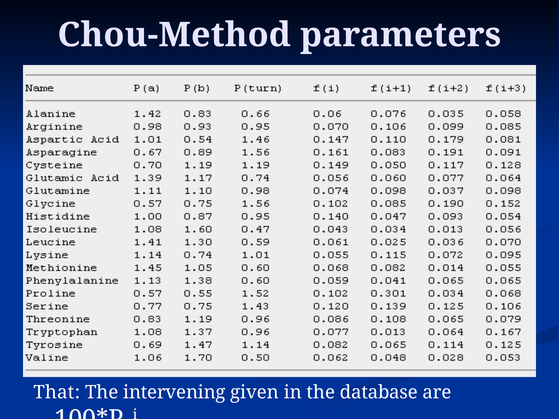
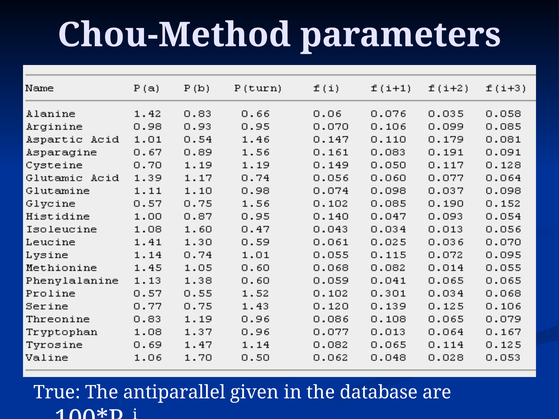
That: That -> True
intervening: intervening -> antiparallel
